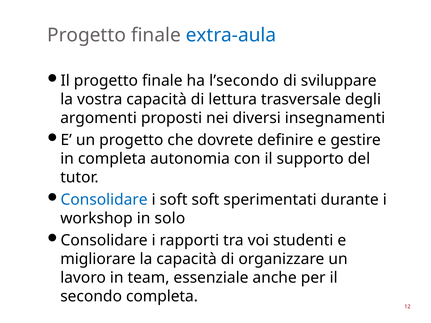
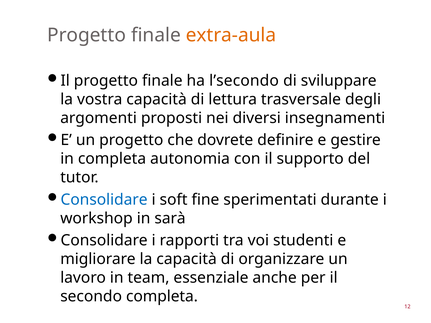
extra-aula colour: blue -> orange
soft soft: soft -> fine
solo: solo -> sarà
